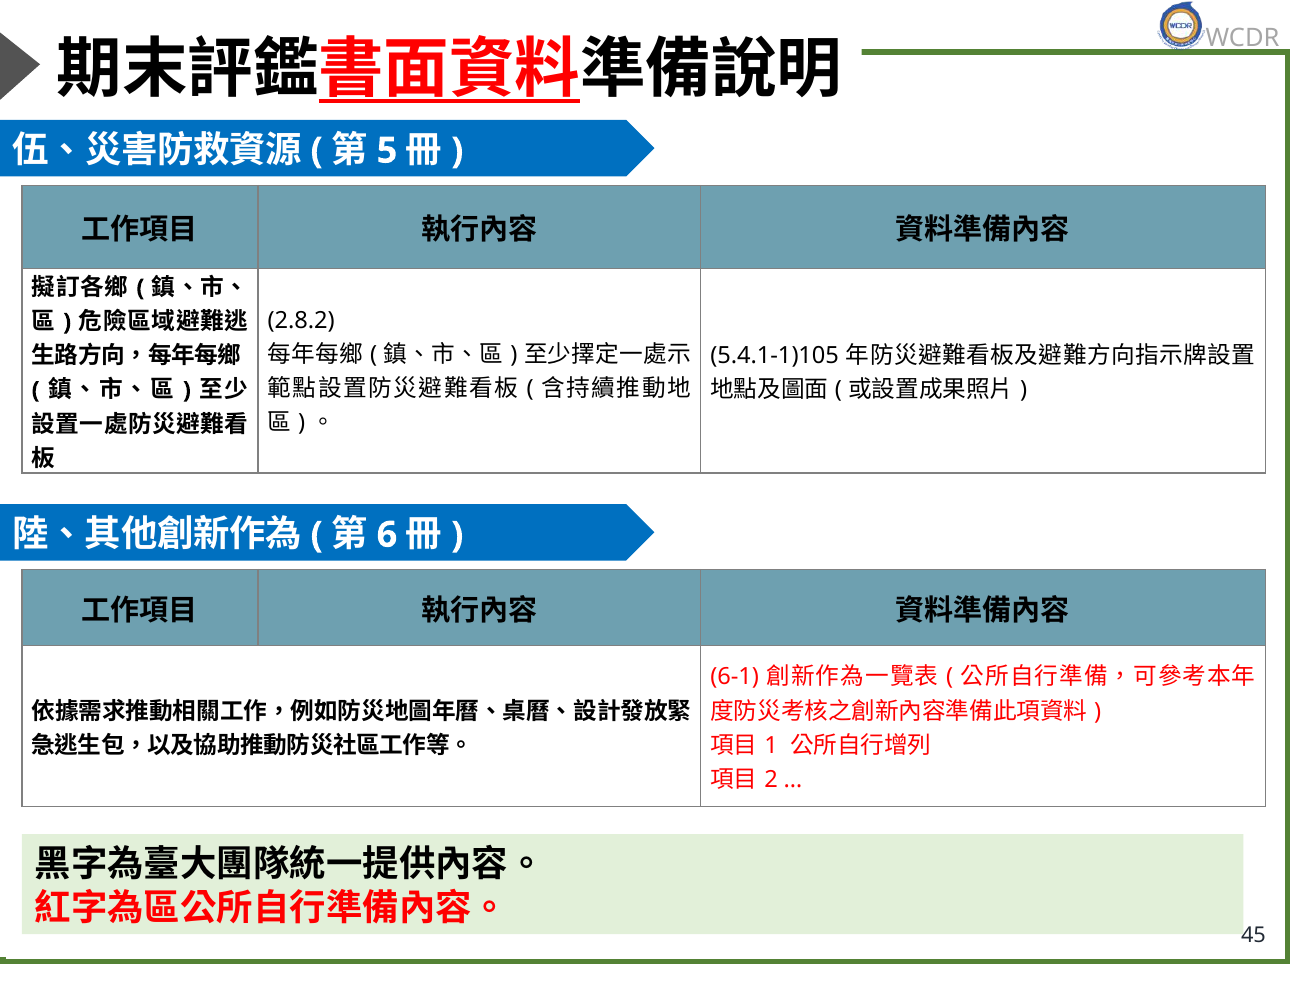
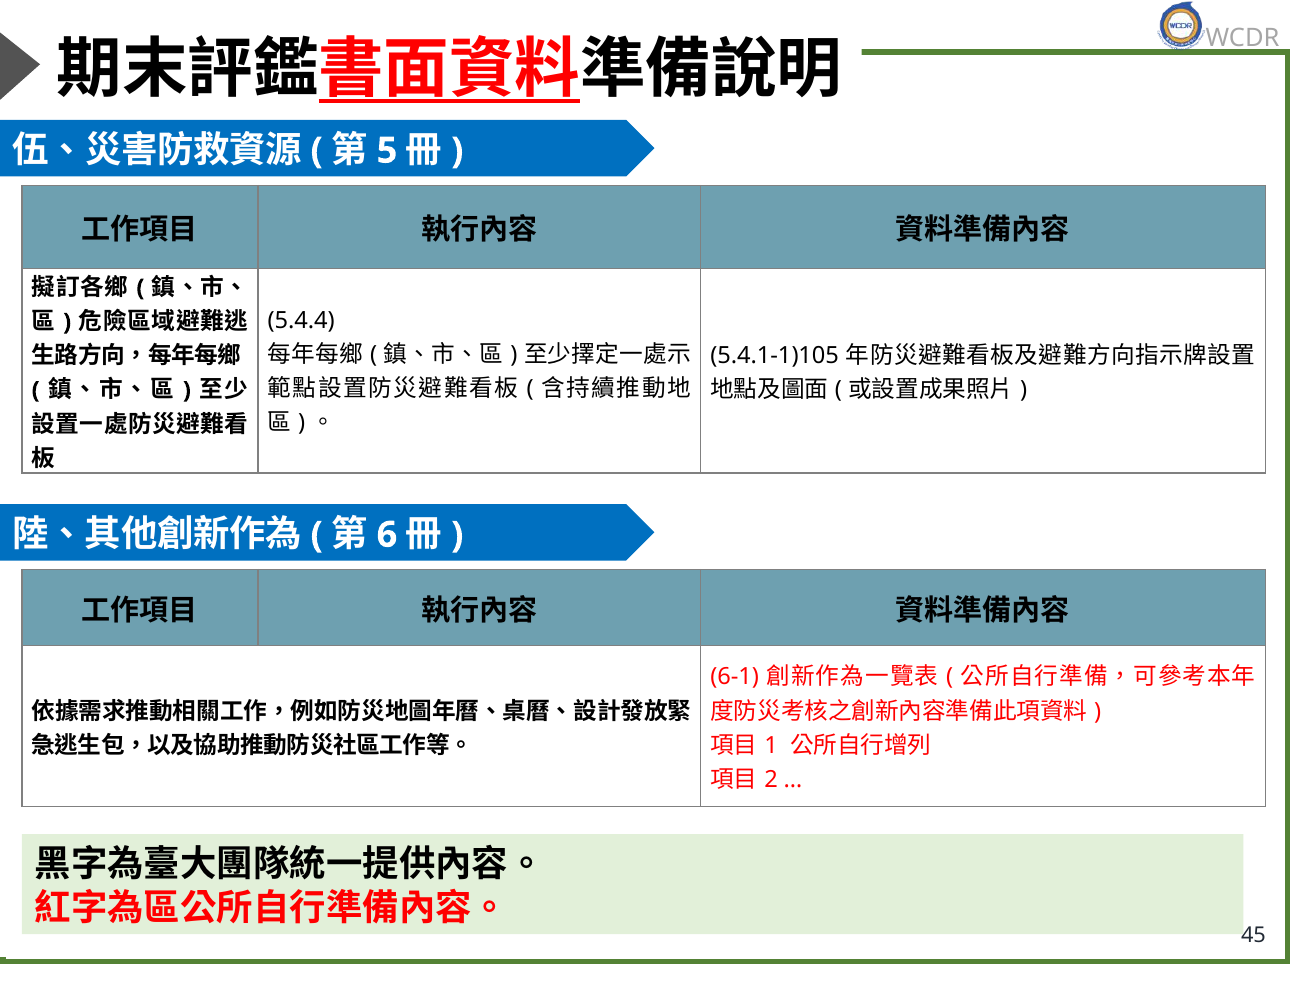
2.8.2: 2.8.2 -> 5.4.4
